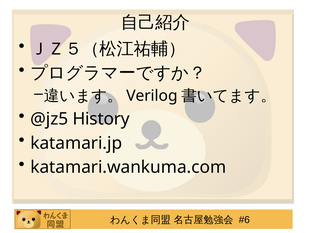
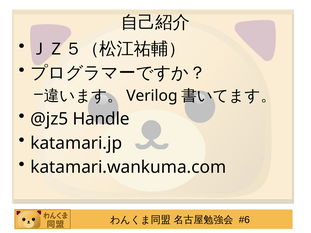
History: History -> Handle
